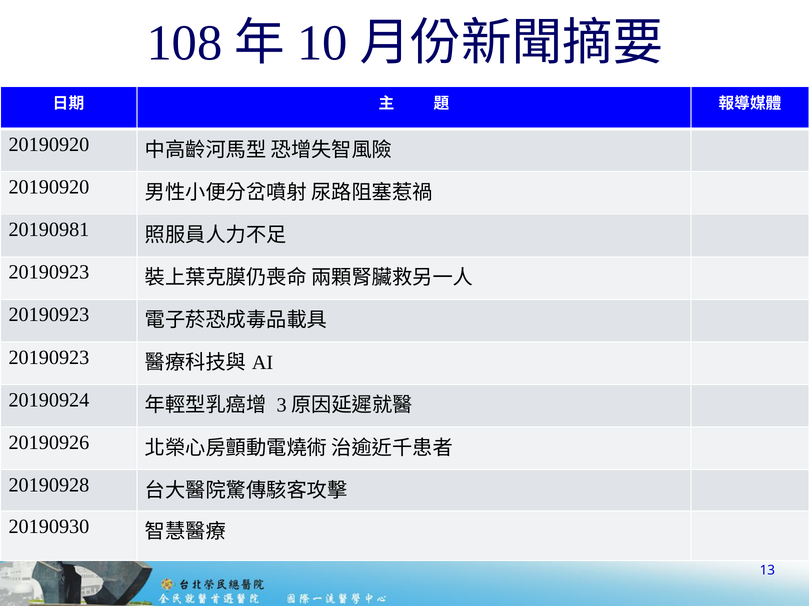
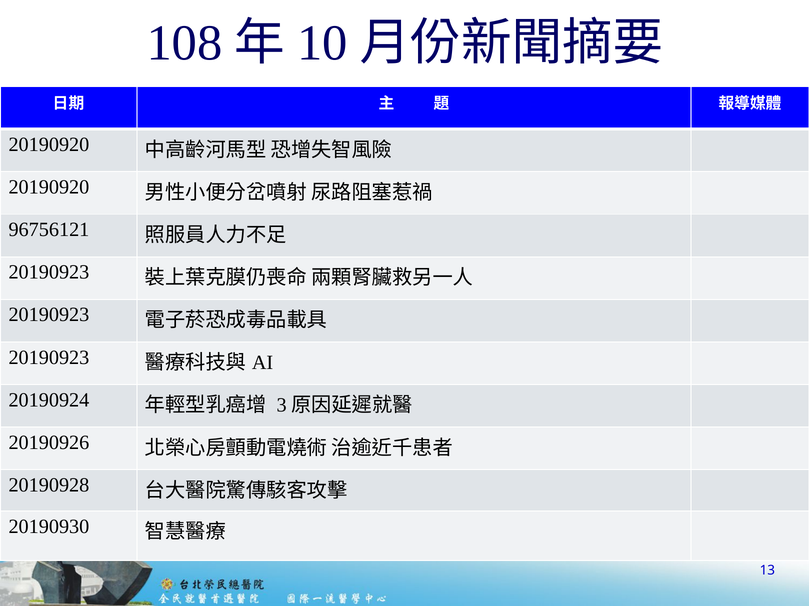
20190981: 20190981 -> 96756121
